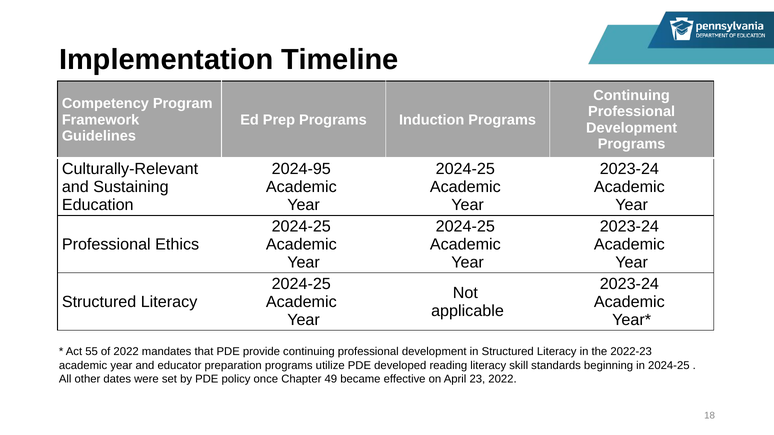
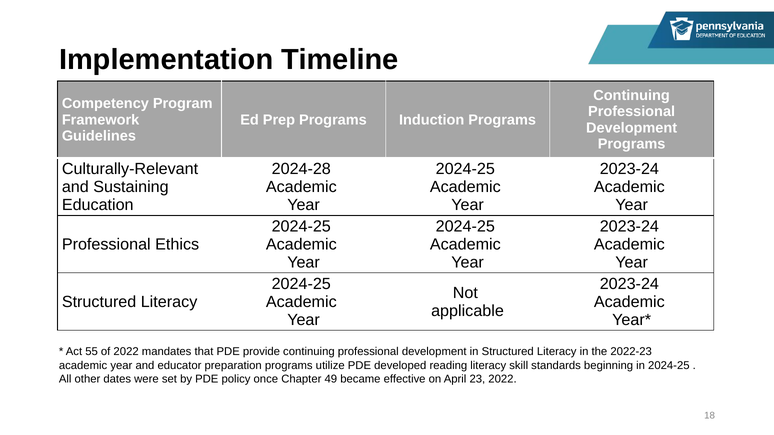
2024-95: 2024-95 -> 2024-28
